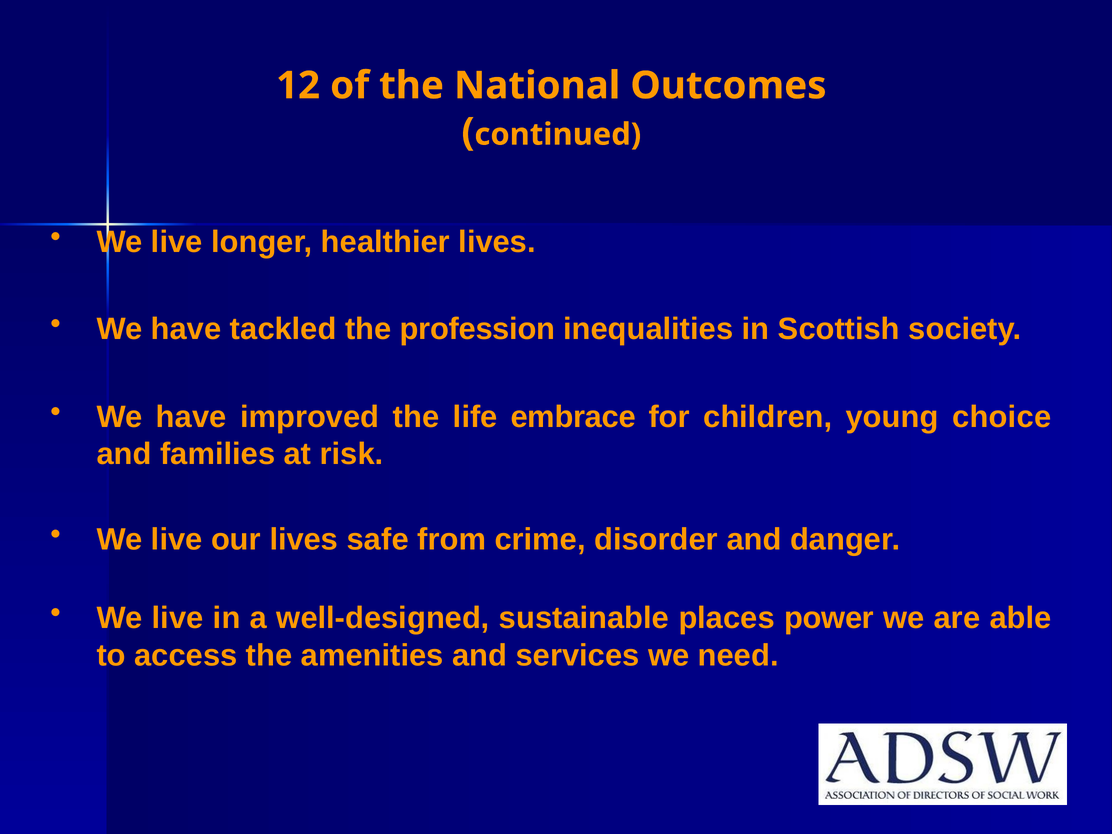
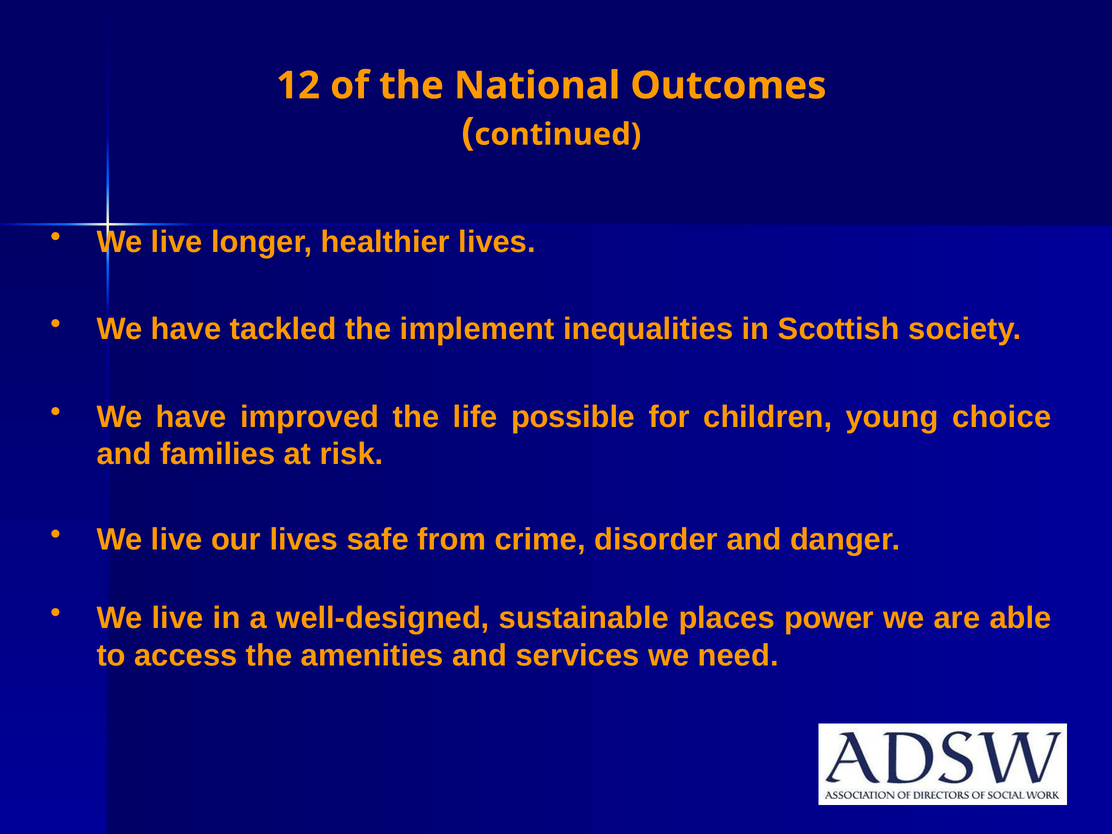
profession: profession -> implement
embrace: embrace -> possible
